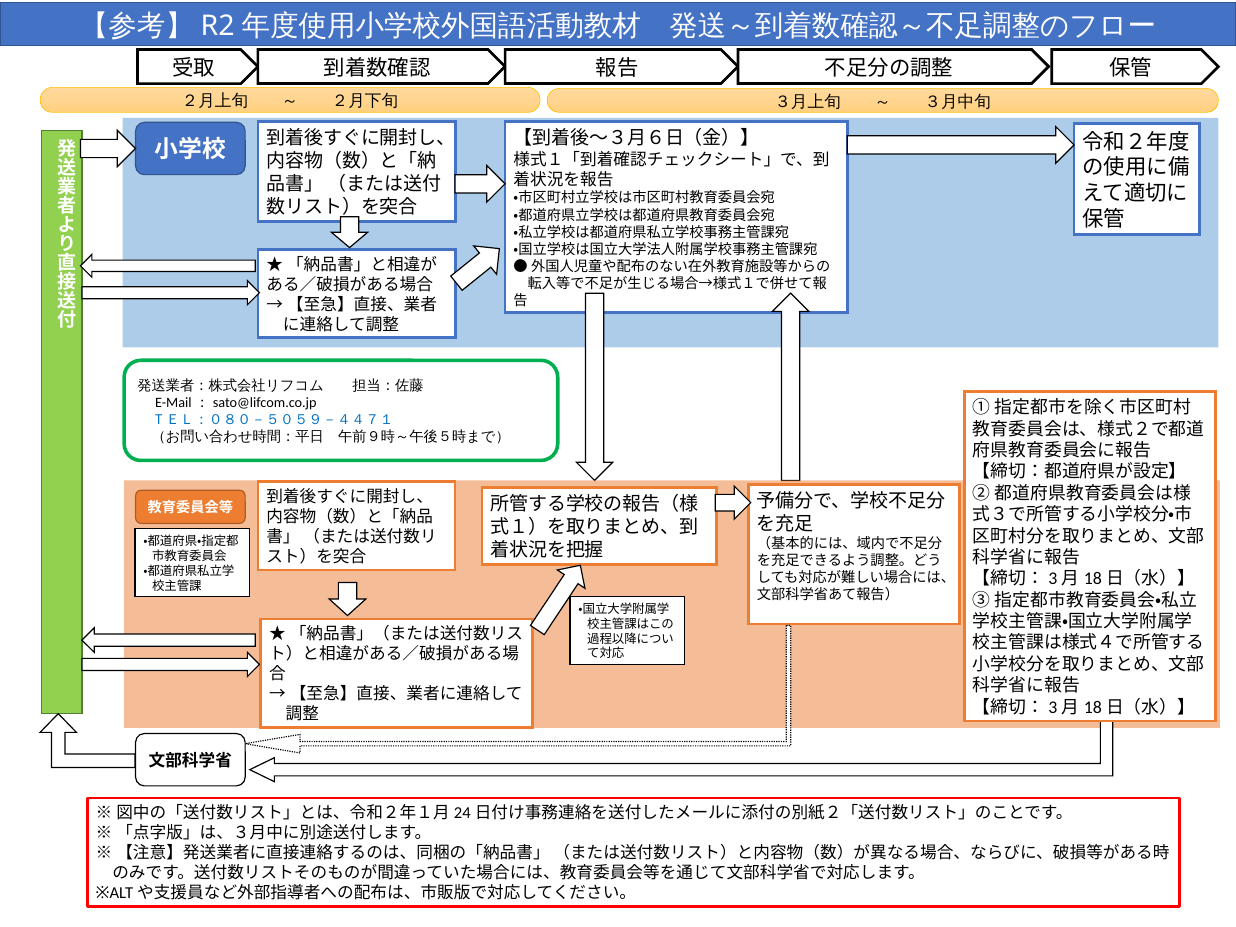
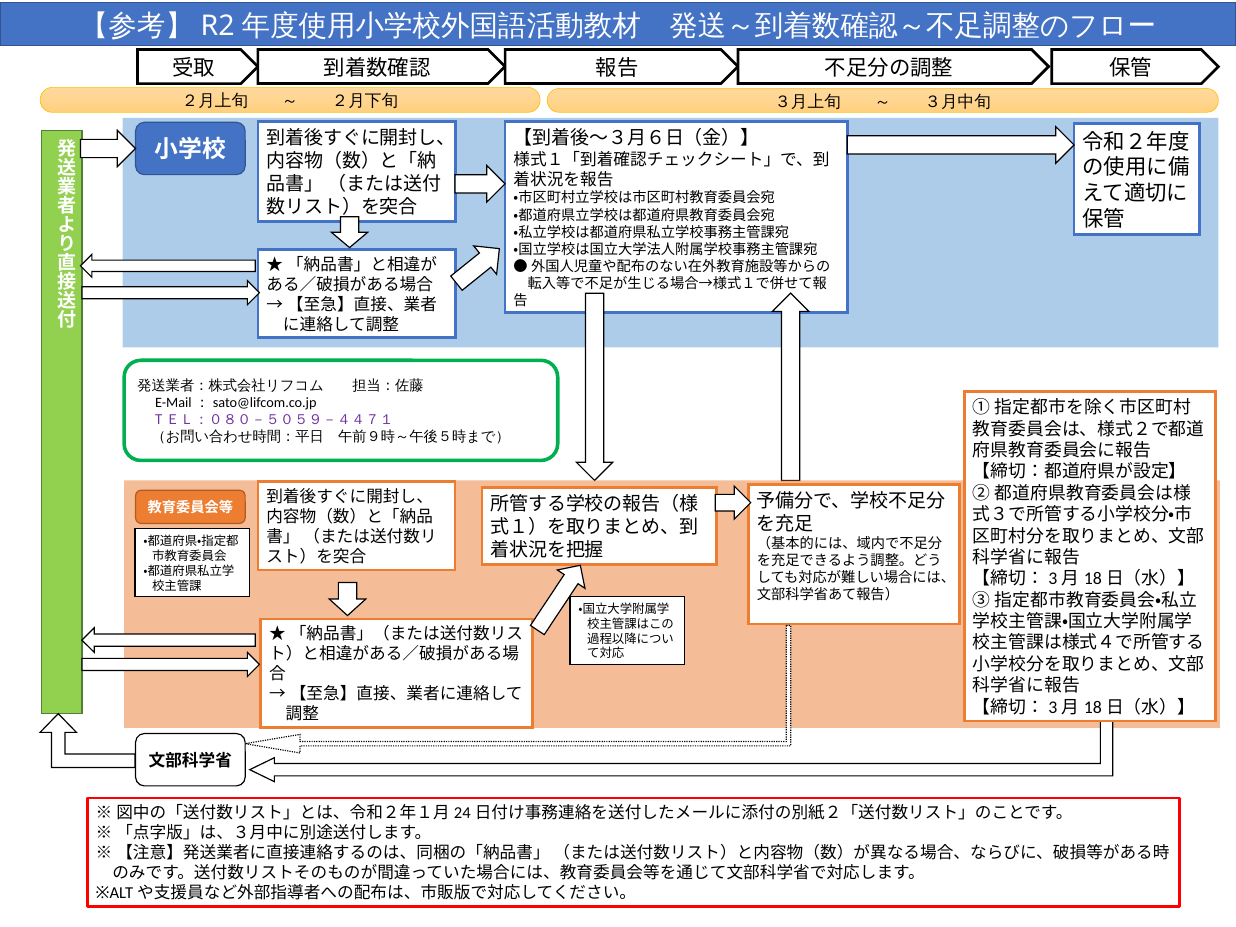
ＴＥＬ：０８０－５０５９－４４７１ colour: blue -> purple
